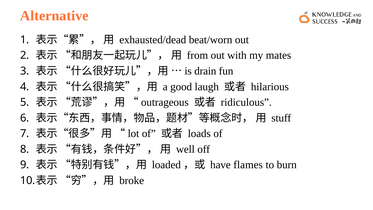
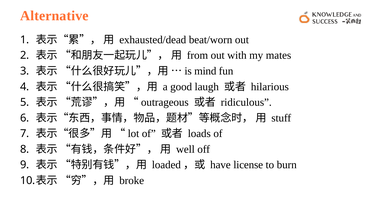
drain: drain -> mind
flames: flames -> license
